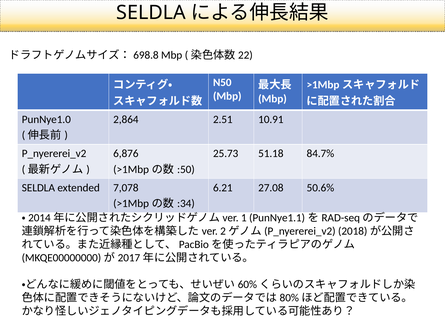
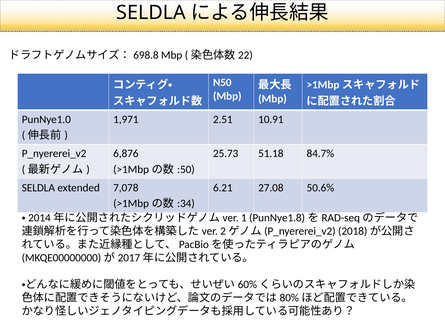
2,864: 2,864 -> 1,971
PunNye1.1: PunNye1.1 -> PunNye1.8
